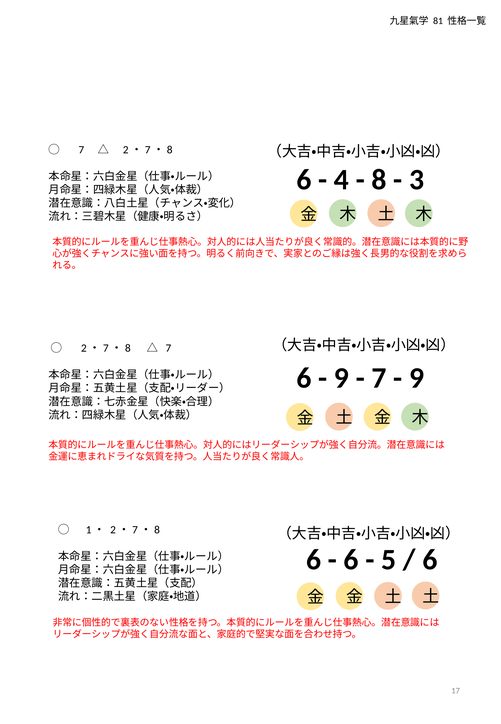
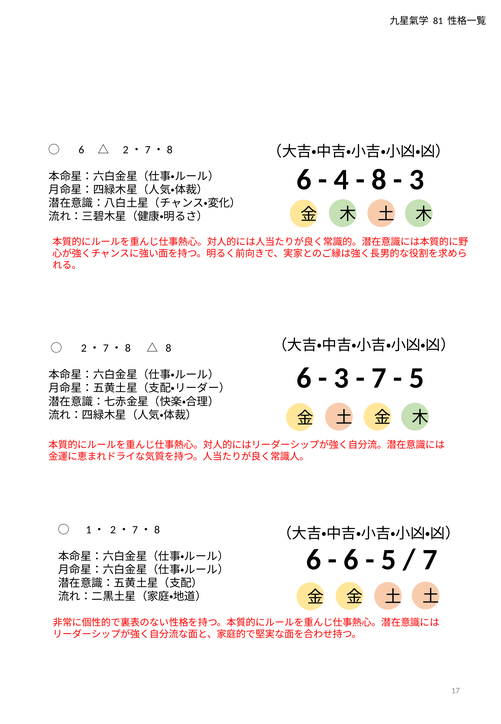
7 at (81, 150): 7 -> 6
7 at (168, 348): 7 -> 8
9 at (341, 378): 9 -> 3
9 at (417, 378): 9 -> 5
6 at (430, 559): 6 -> 7
